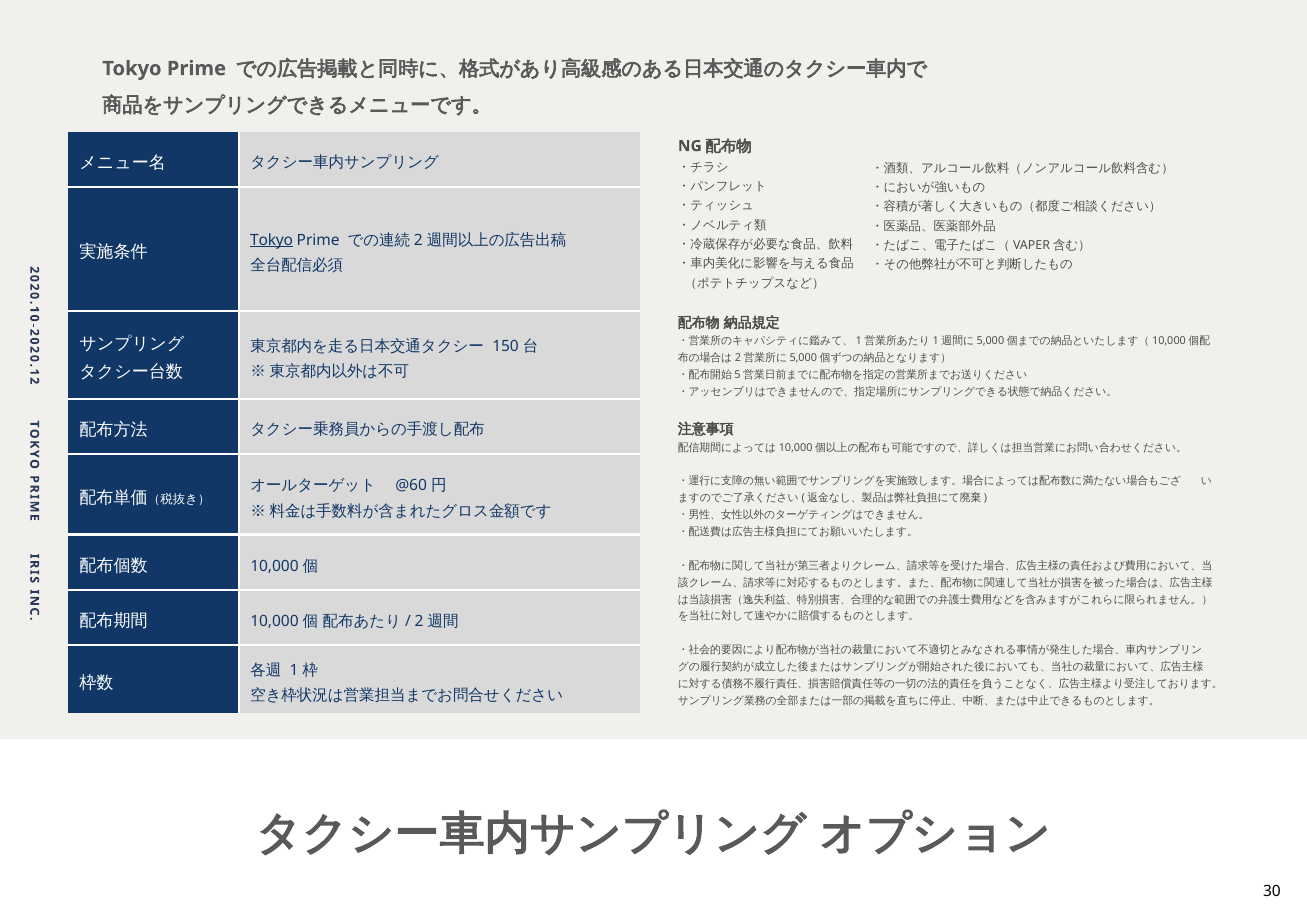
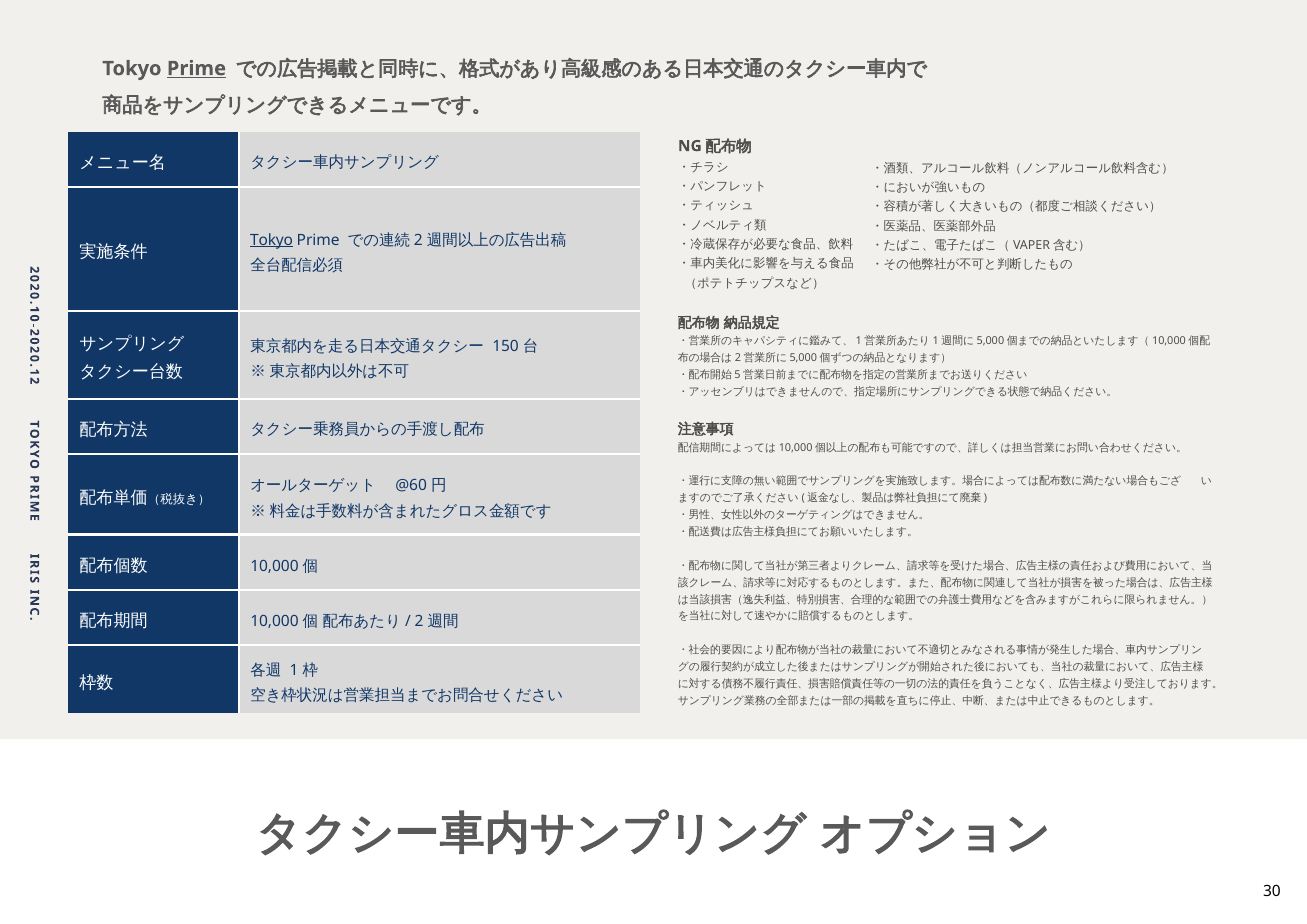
Prime at (196, 69) underline: none -> present
